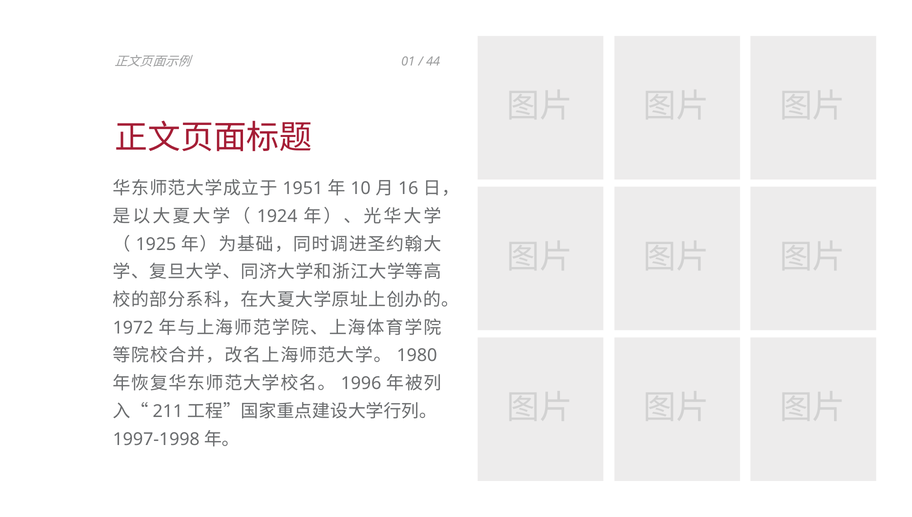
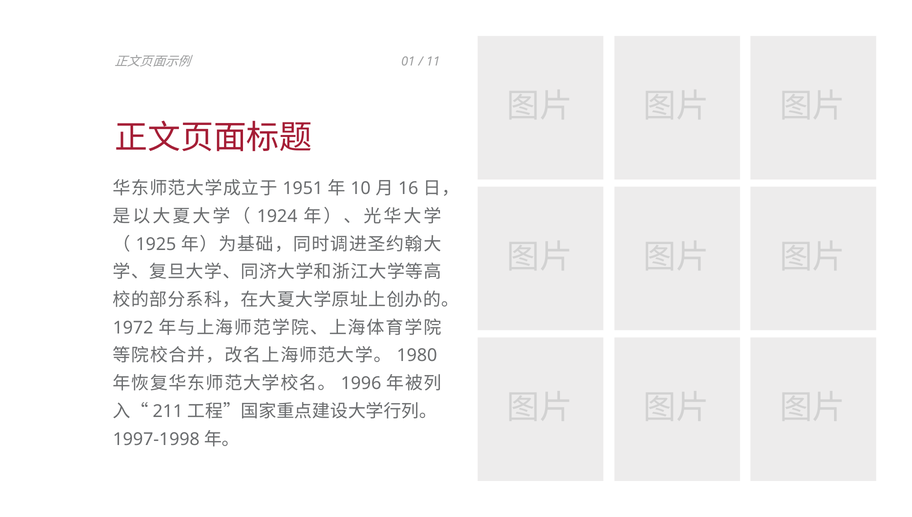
44: 44 -> 11
